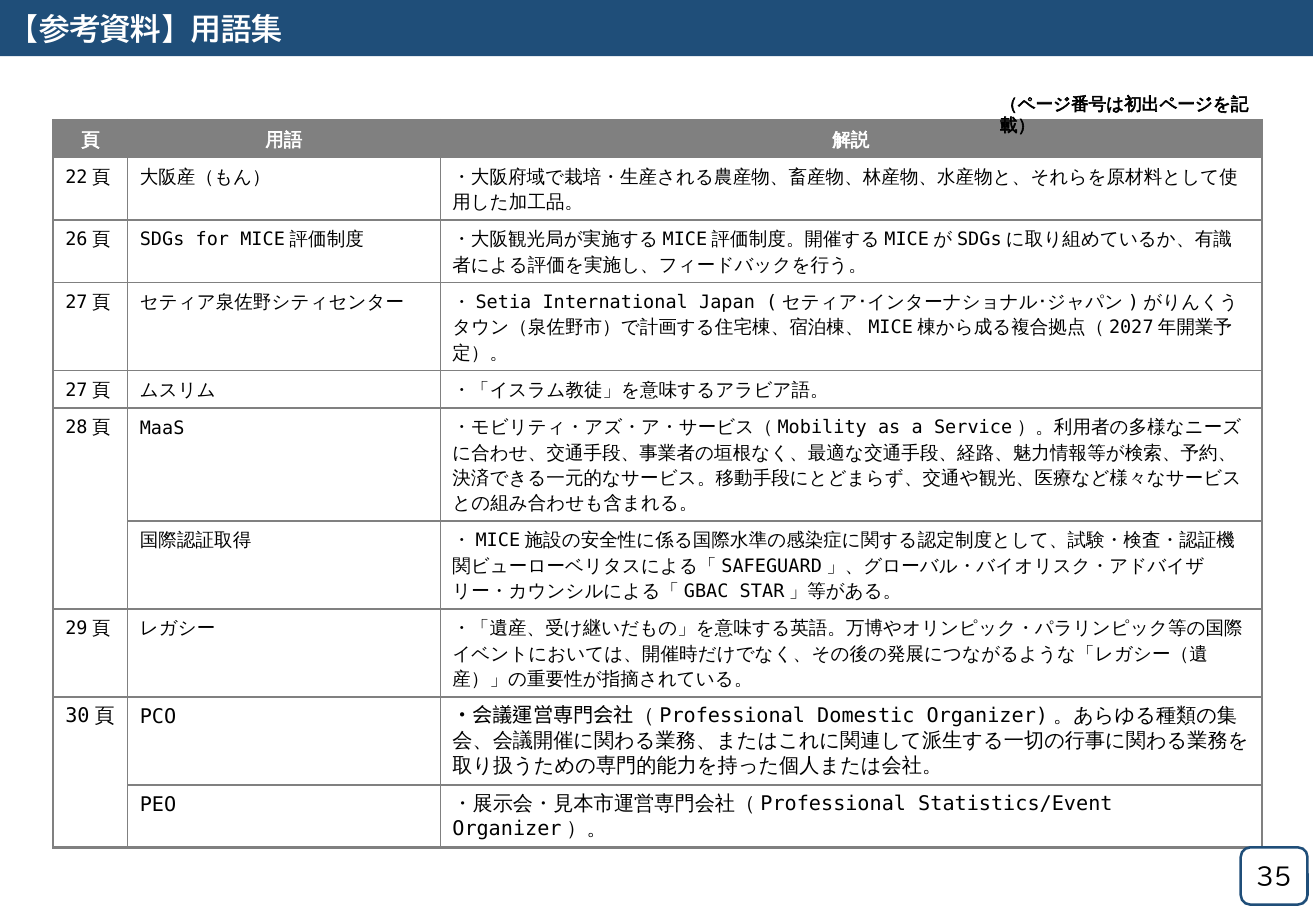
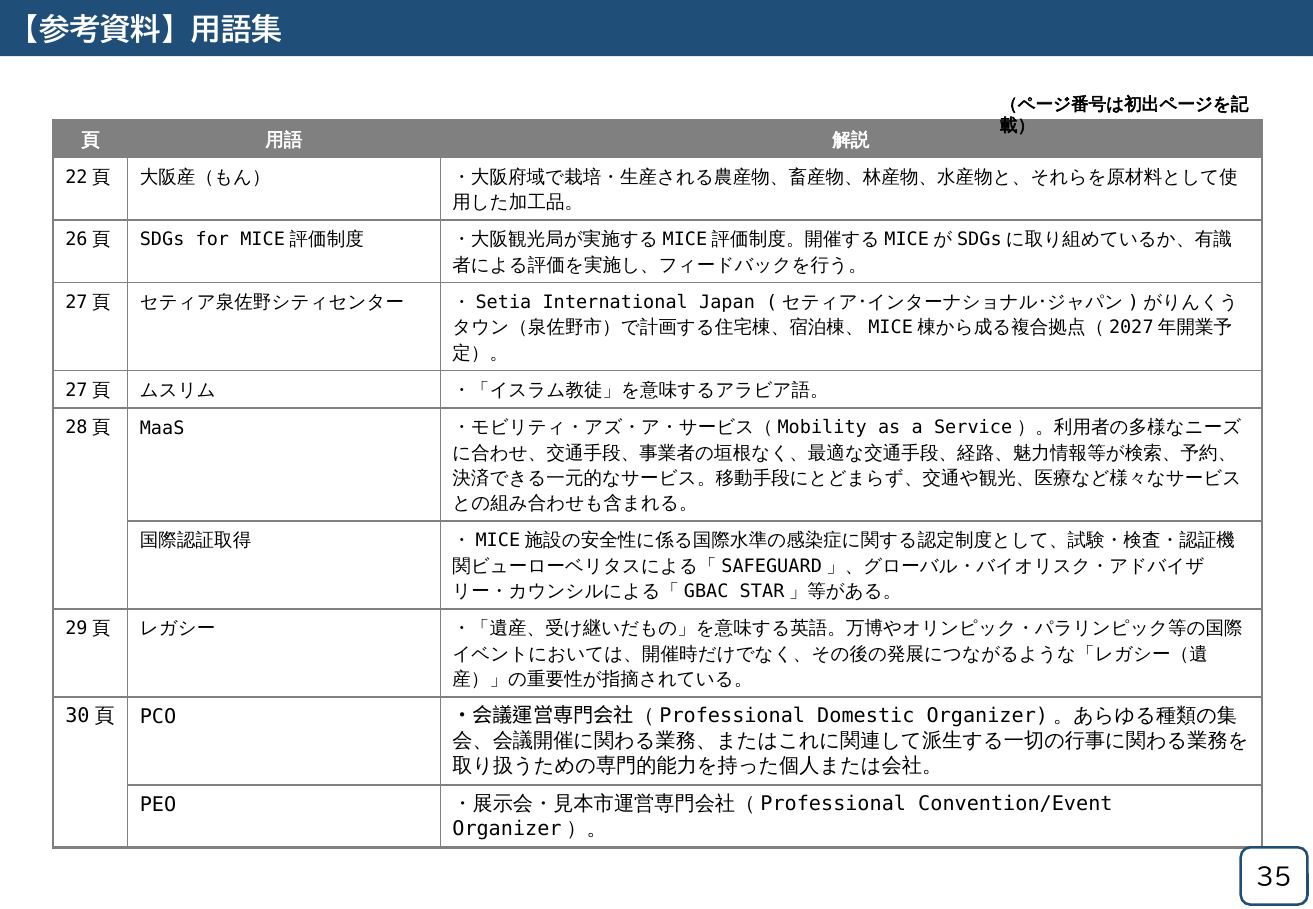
Statistics/Event: Statistics/Event -> Convention/Event
